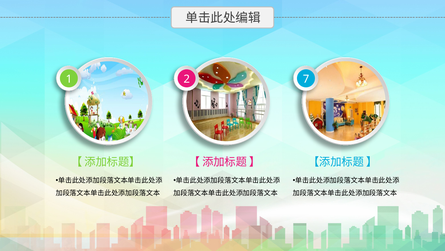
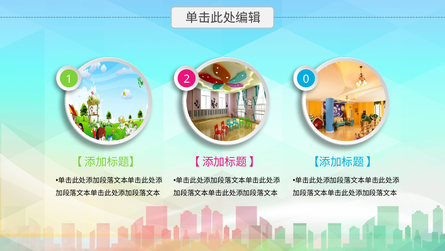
7: 7 -> 0
